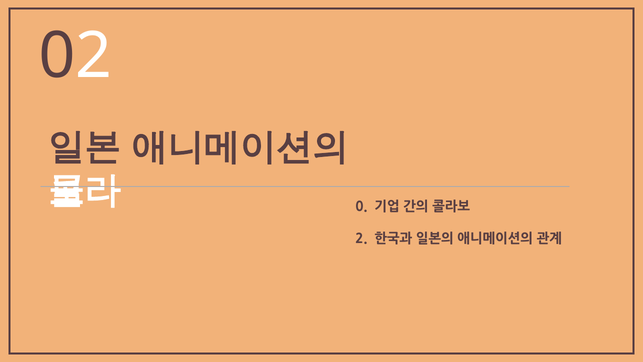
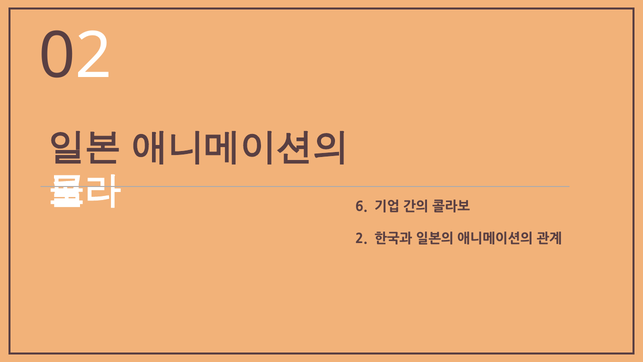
0: 0 -> 6
